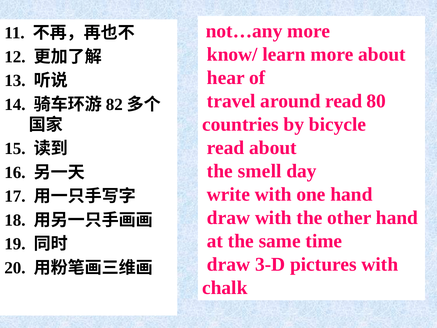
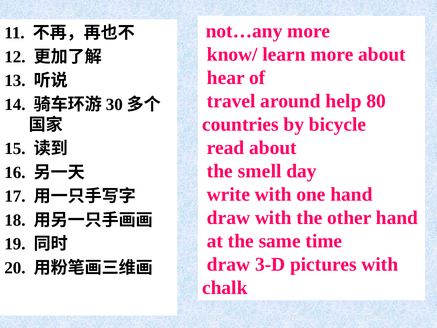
around read: read -> help
82: 82 -> 30
